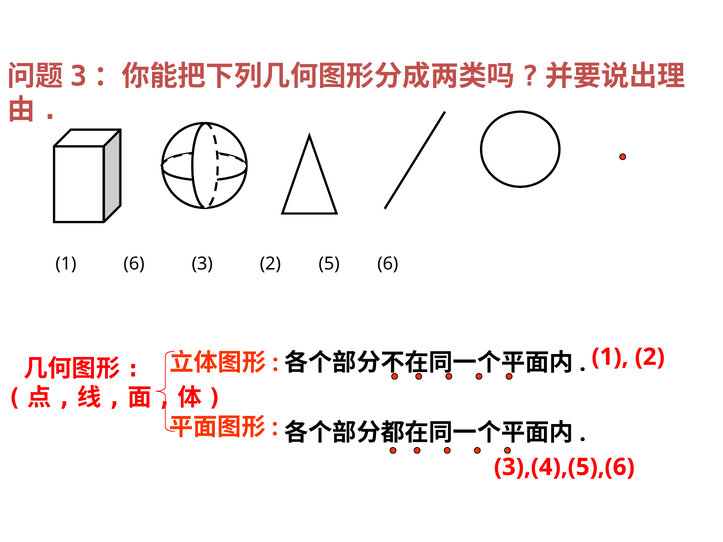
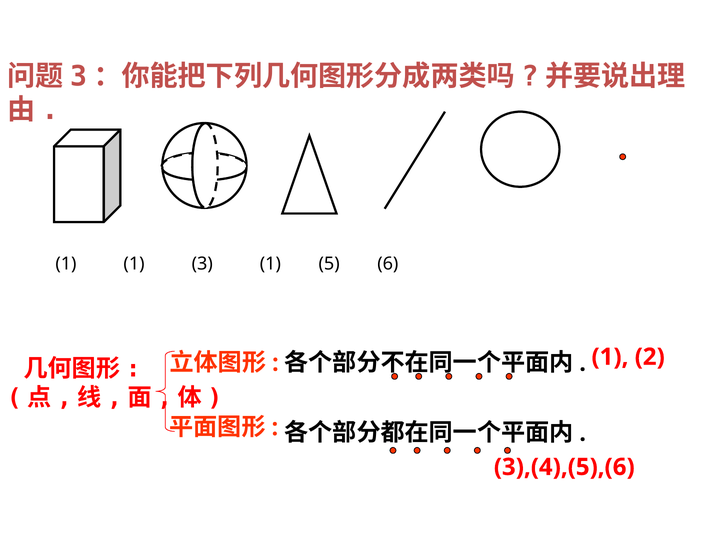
1 6: 6 -> 1
3 2: 2 -> 1
